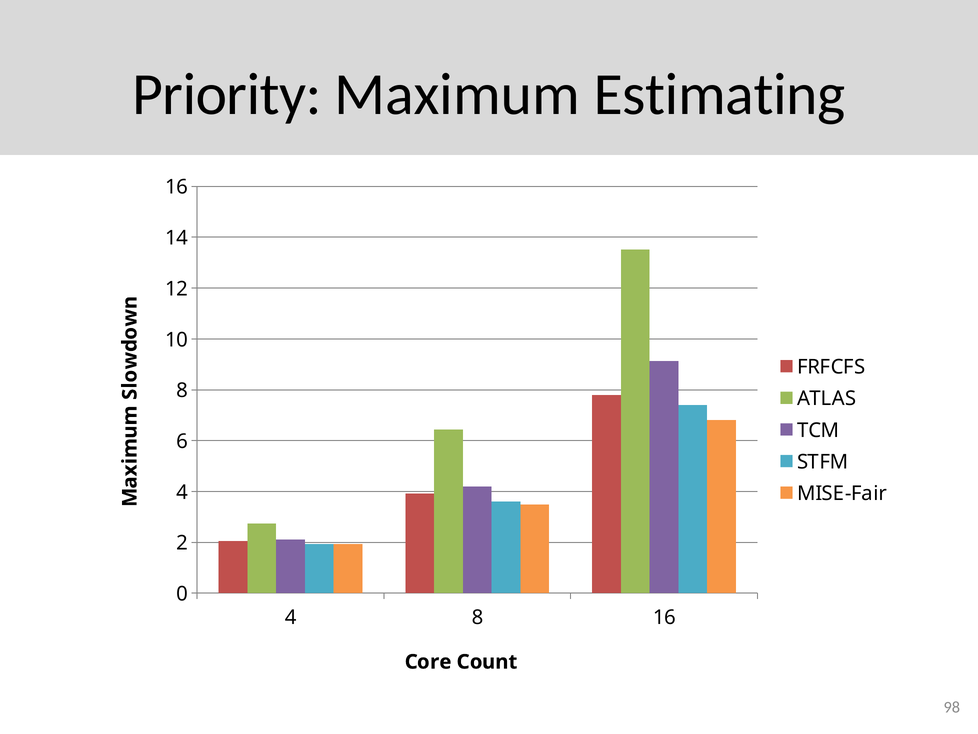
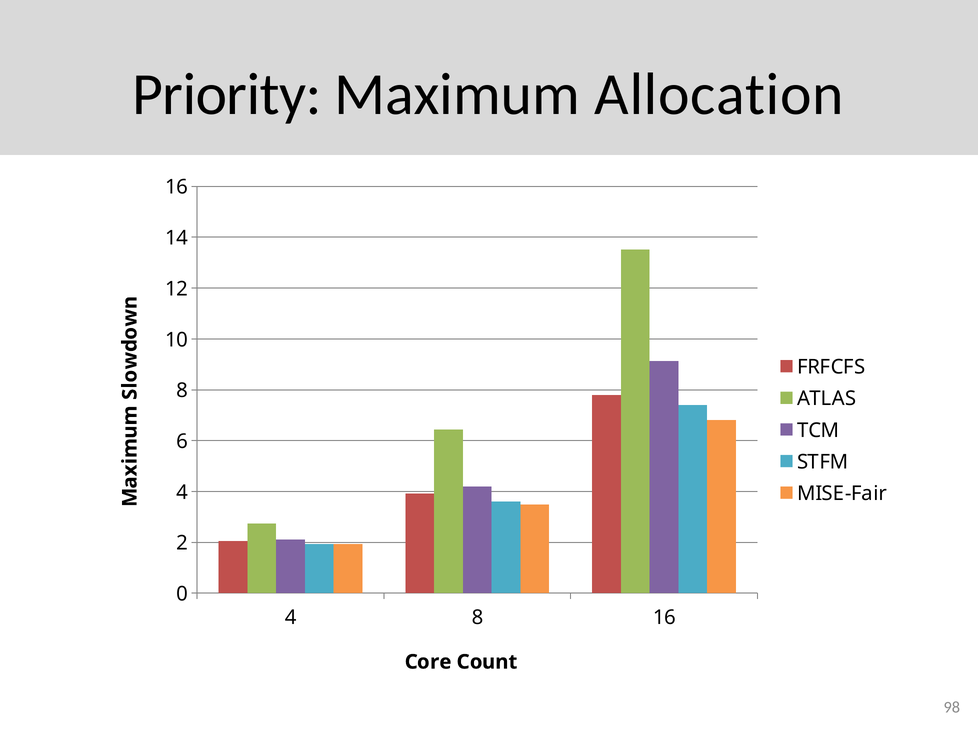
Estimating: Estimating -> Allocation
